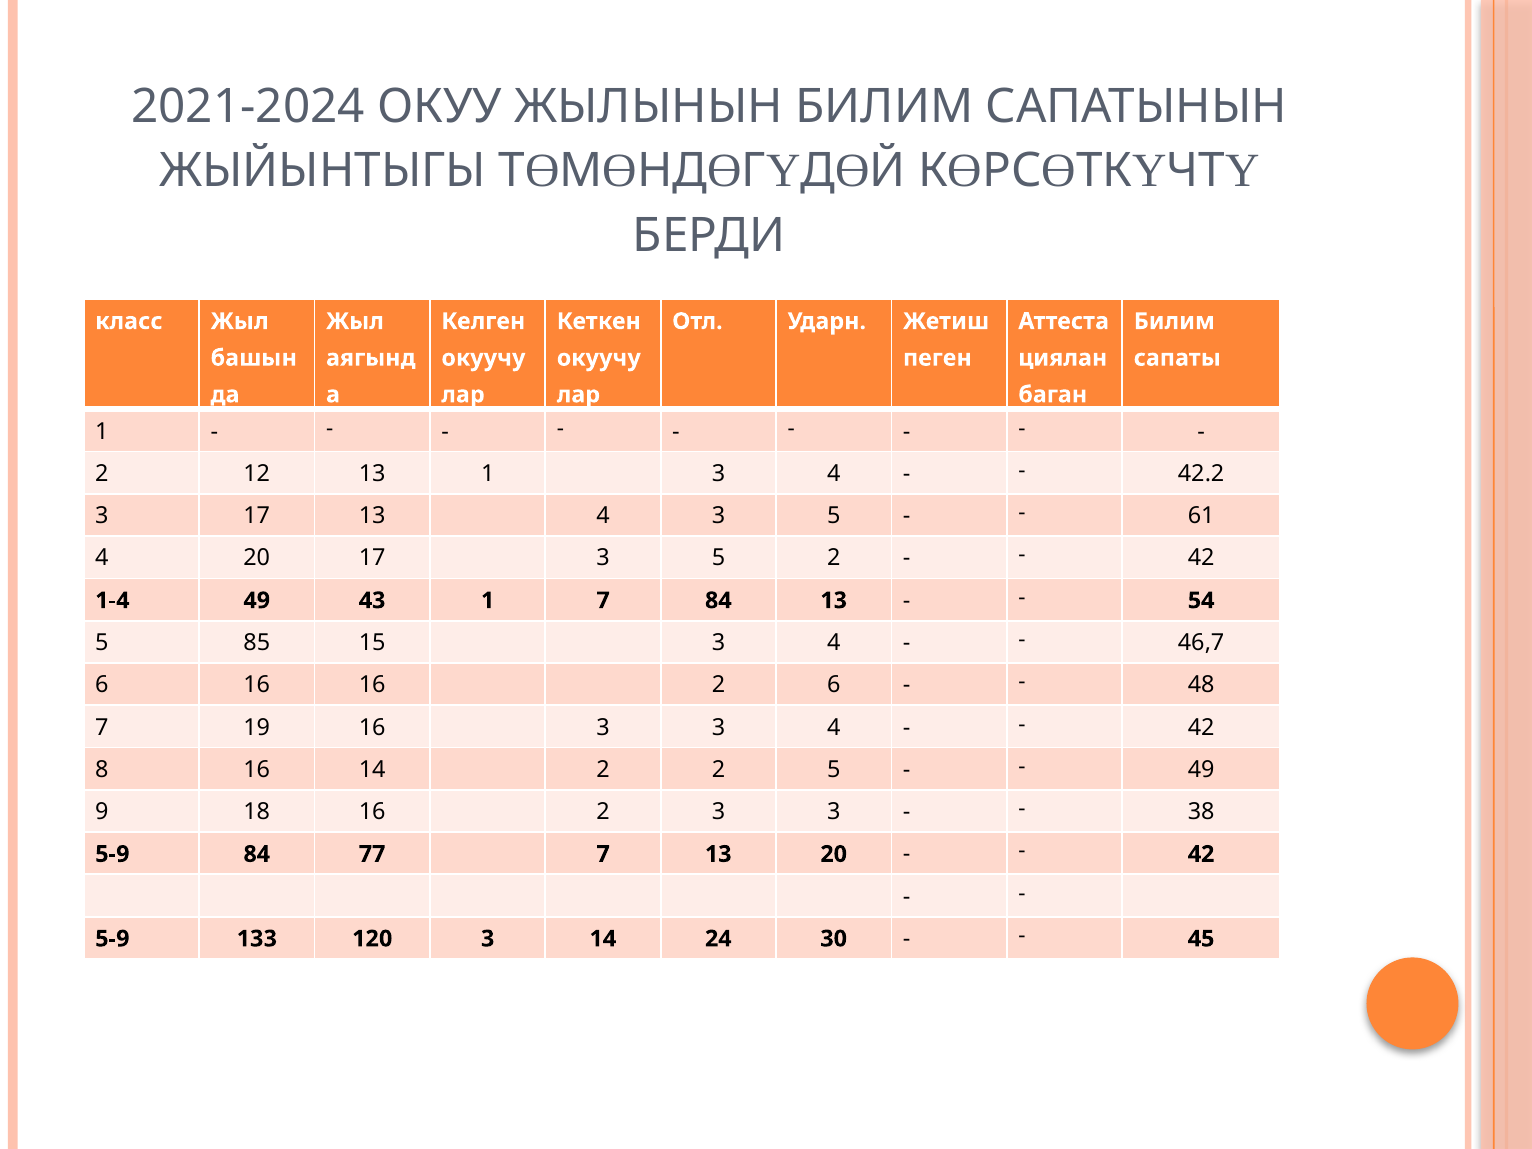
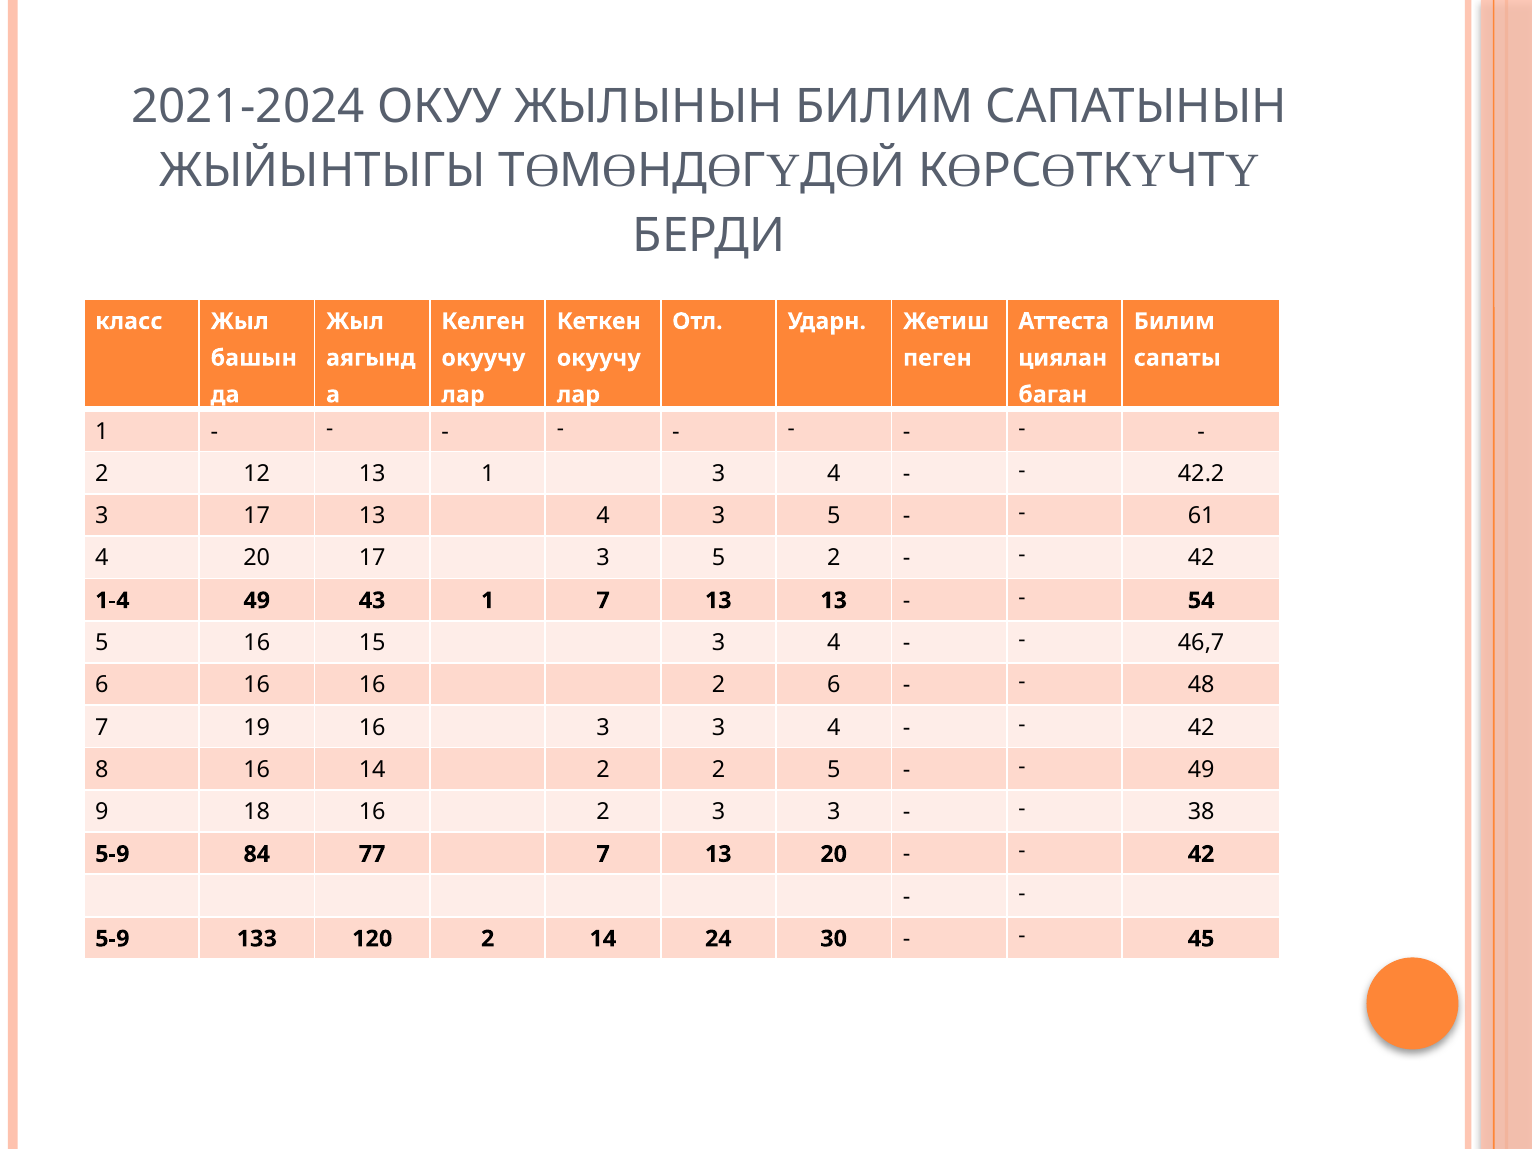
1 7 84: 84 -> 13
5 85: 85 -> 16
120 3: 3 -> 2
